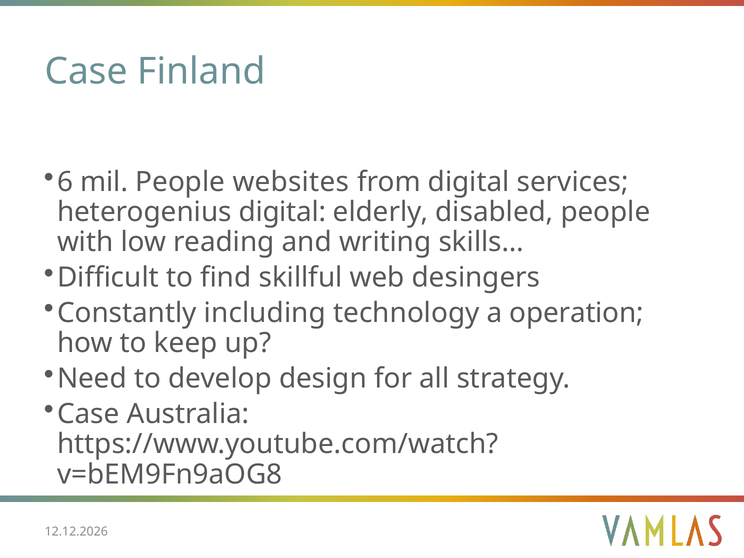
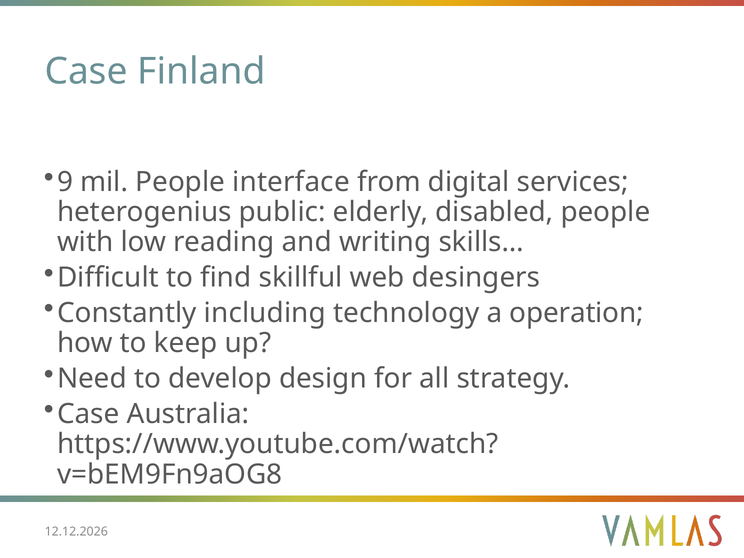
6: 6 -> 9
websites: websites -> interface
heterogenius digital: digital -> public
